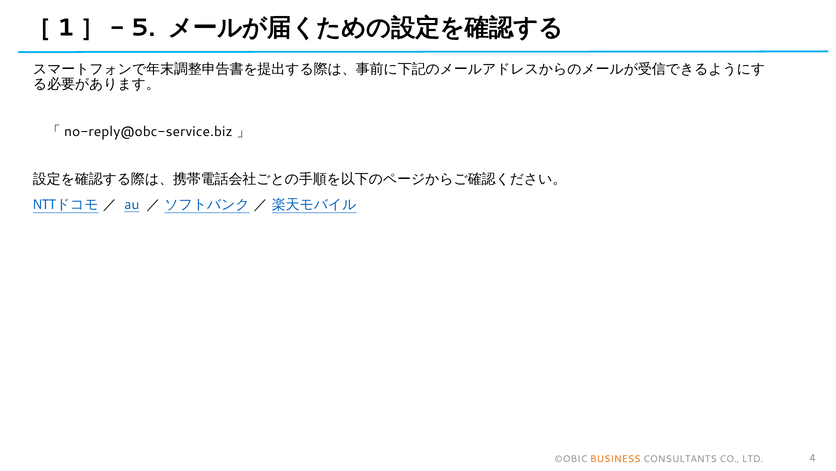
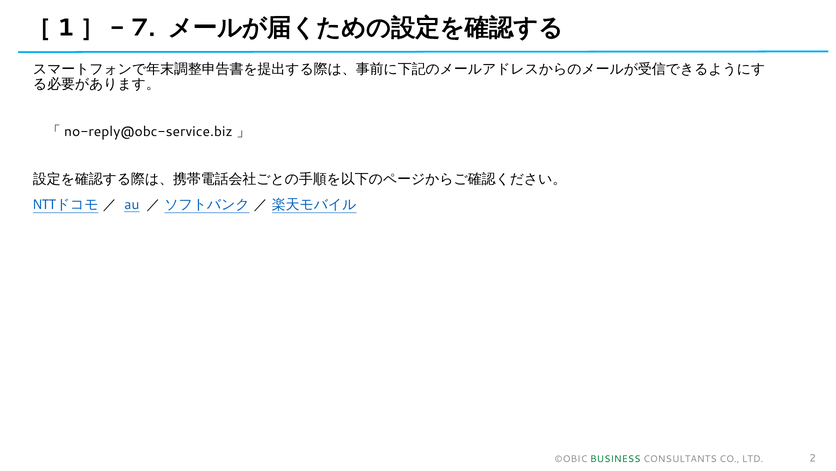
5: 5 -> 7
BUSINESS colour: orange -> green
4: 4 -> 2
